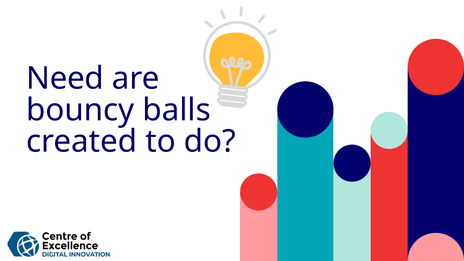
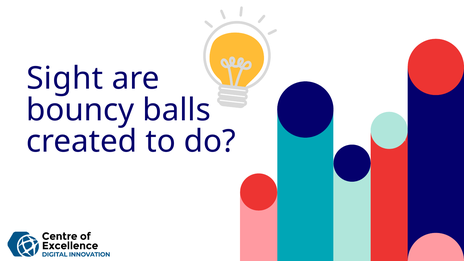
Need: Need -> Sight
